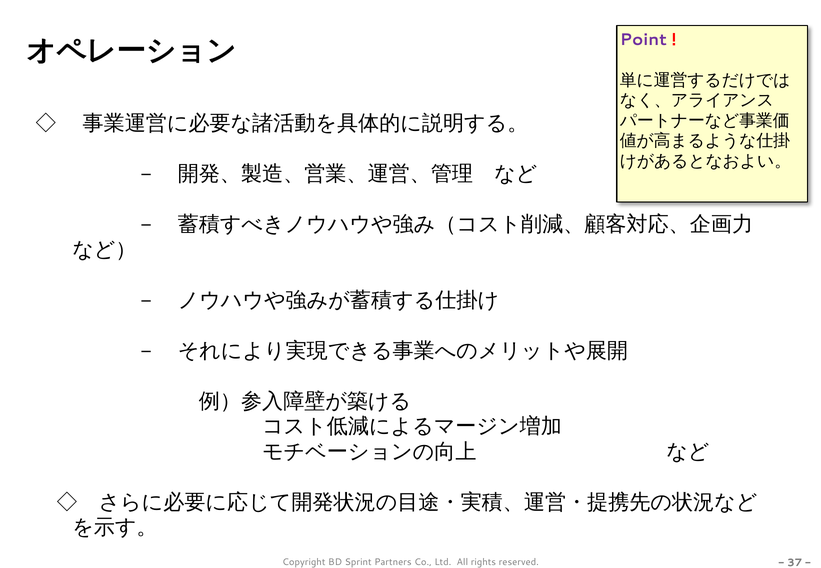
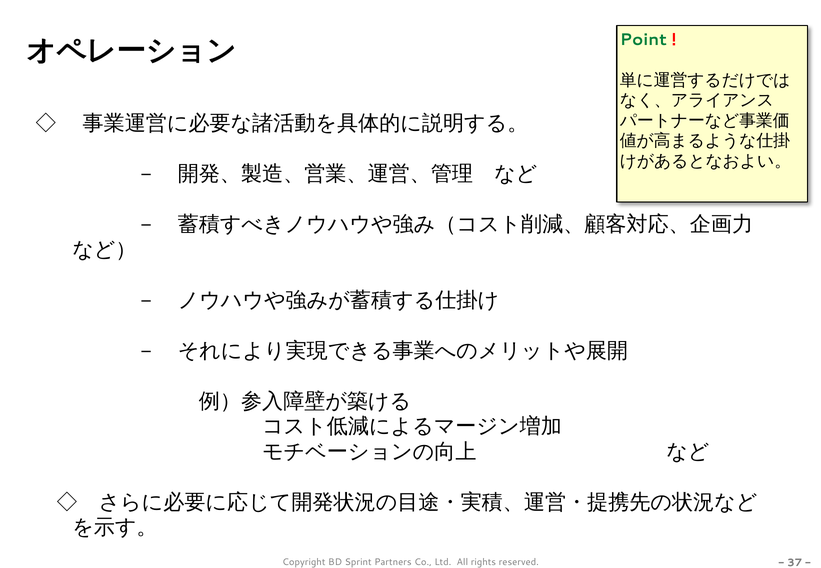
Point colour: purple -> green
